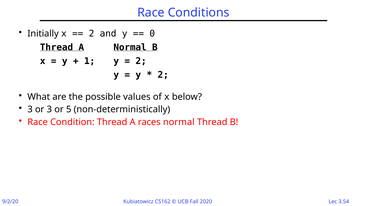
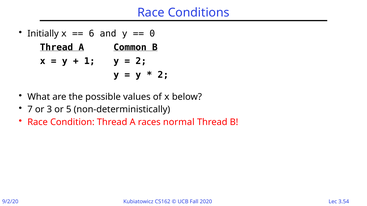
2 at (92, 34): 2 -> 6
Normal at (130, 48): Normal -> Common
3 at (30, 110): 3 -> 7
